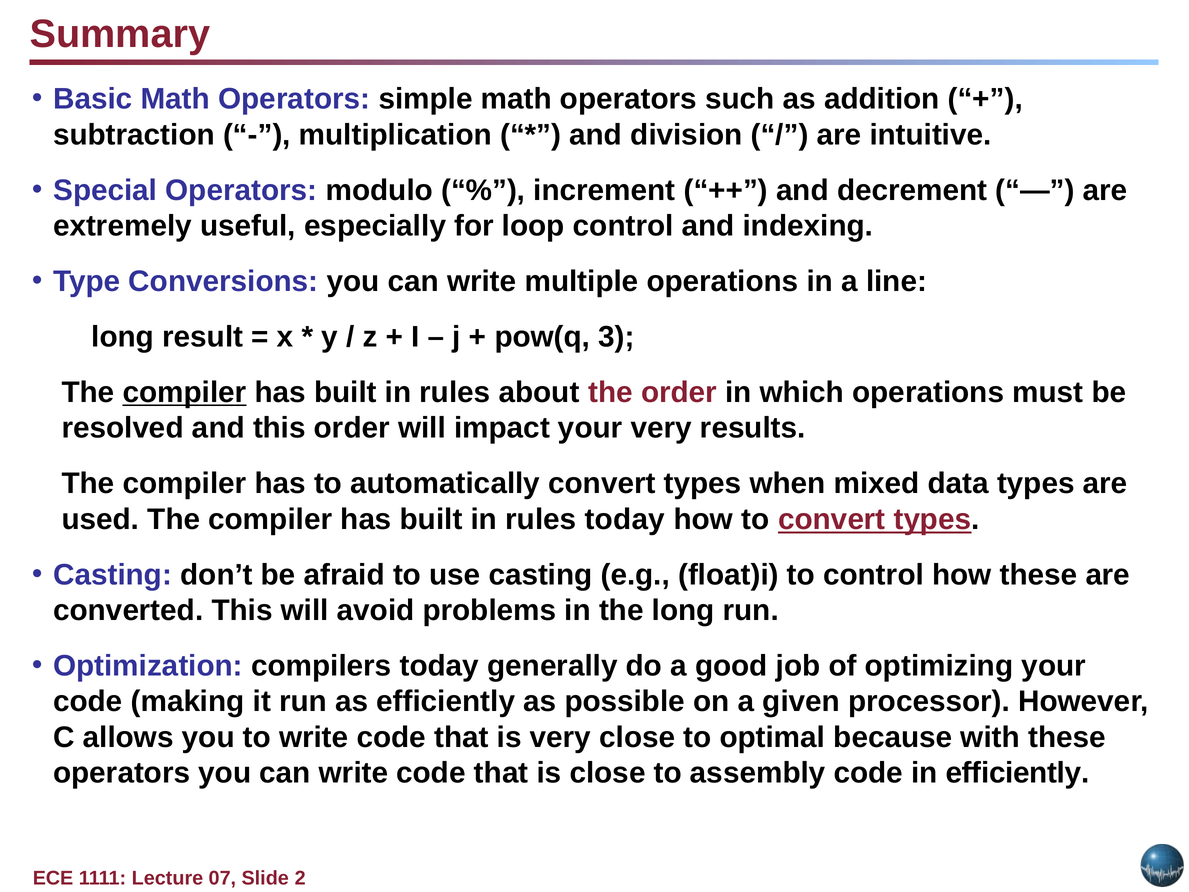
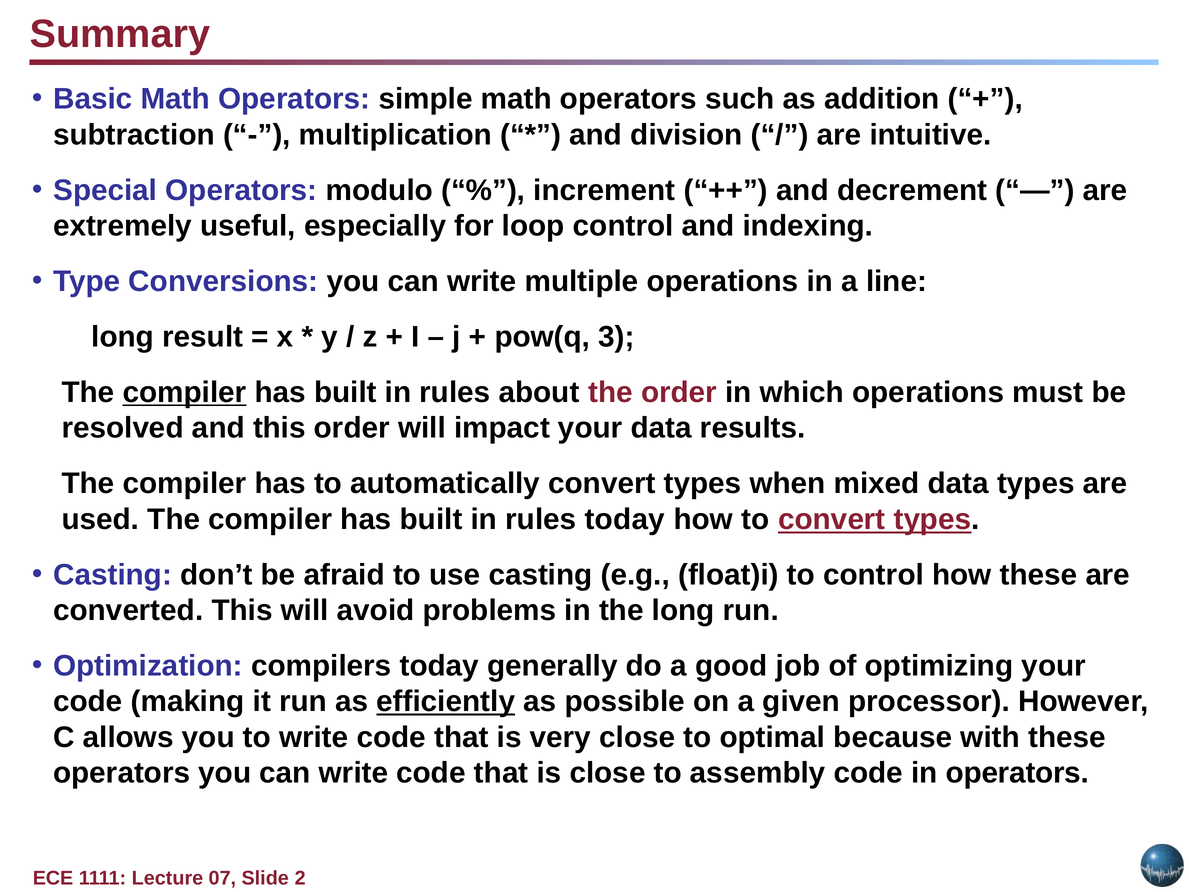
your very: very -> data
efficiently at (446, 701) underline: none -> present
in efficiently: efficiently -> operators
